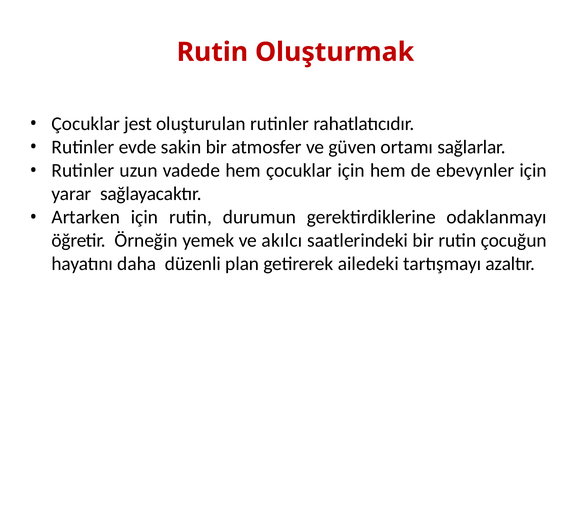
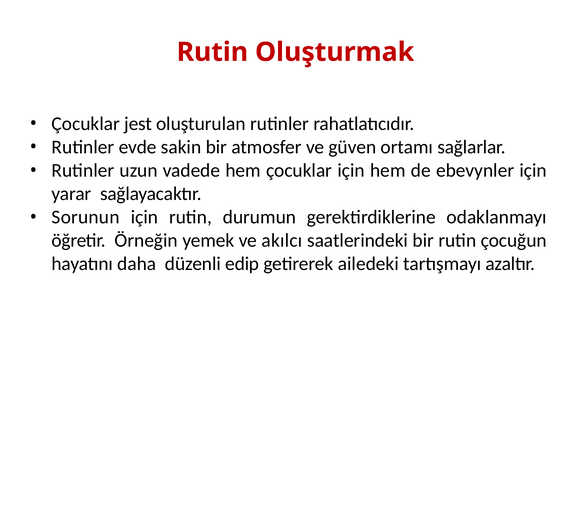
Artarken: Artarken -> Sorunun
plan: plan -> edip
